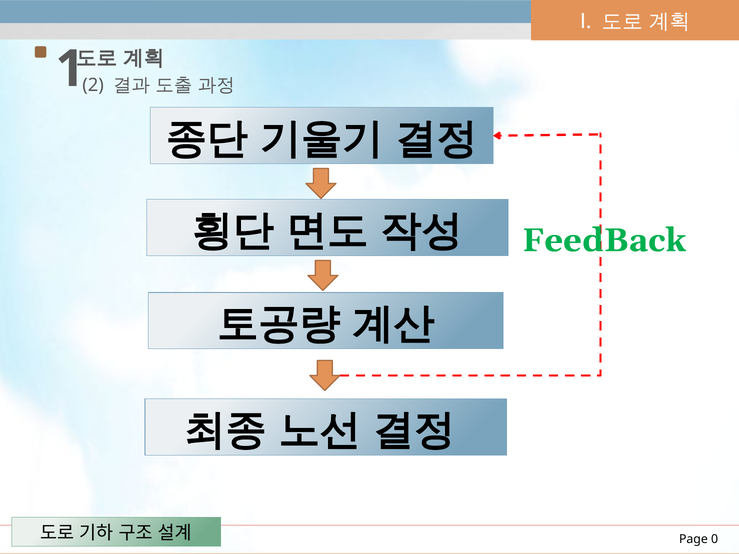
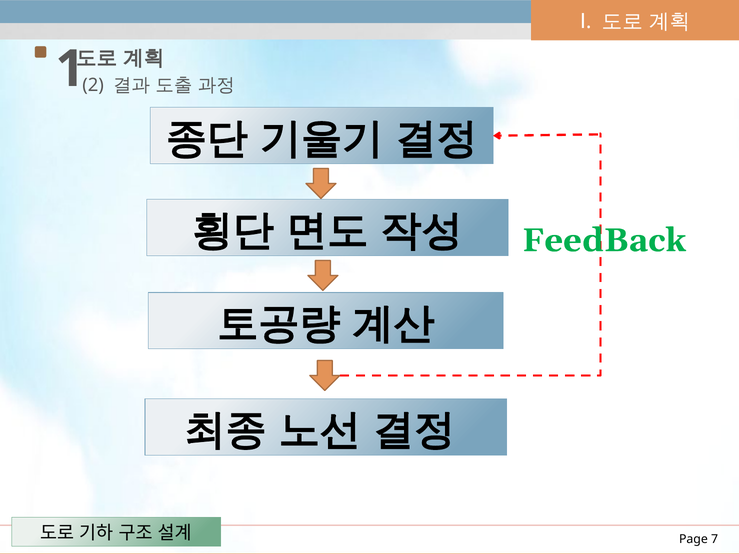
0: 0 -> 7
